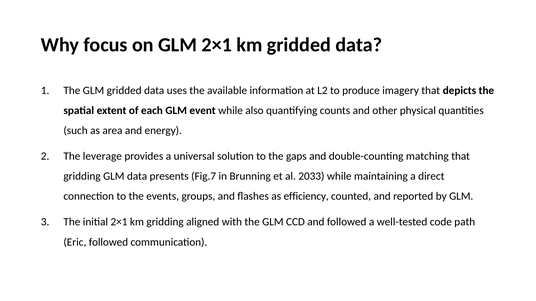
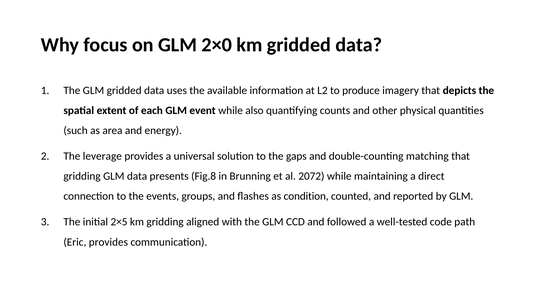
GLM 2×1: 2×1 -> 2×0
Fig.7: Fig.7 -> Fig.8
2033: 2033 -> 2072
efficiency: efficiency -> condition
initial 2×1: 2×1 -> 2×5
Eric followed: followed -> provides
